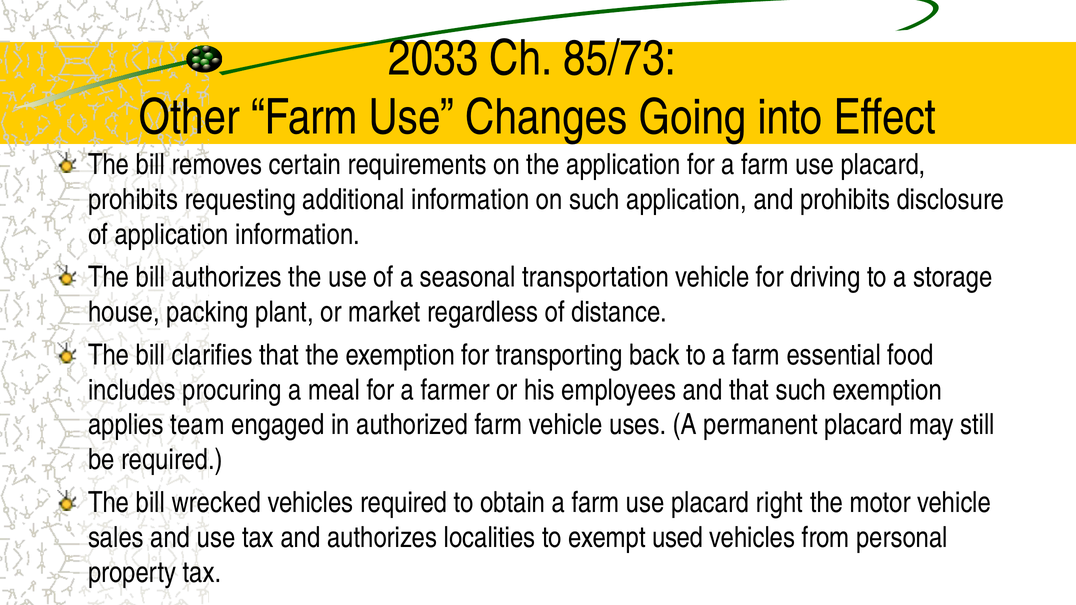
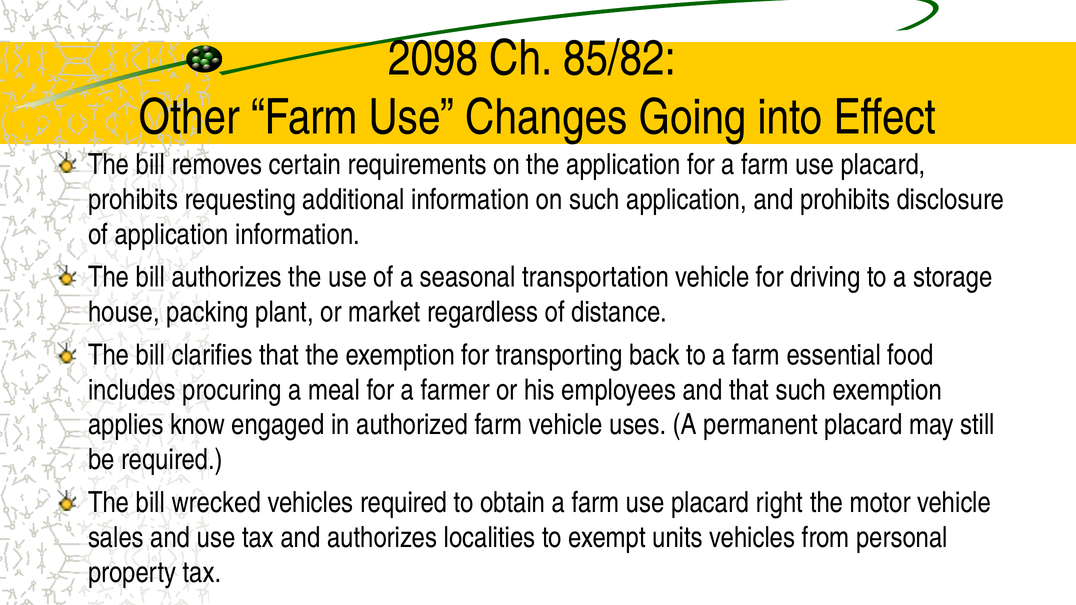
2033: 2033 -> 2098
85/73: 85/73 -> 85/82
team: team -> know
used: used -> units
